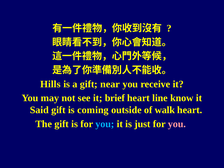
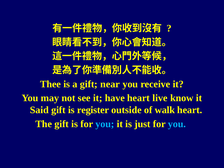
Hills: Hills -> Thee
brief: brief -> have
line: line -> live
coming: coming -> register
you at (177, 124) colour: pink -> light blue
